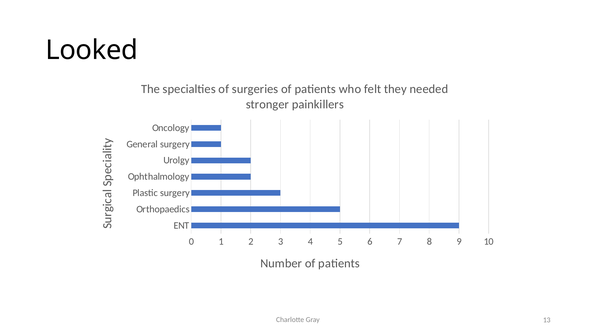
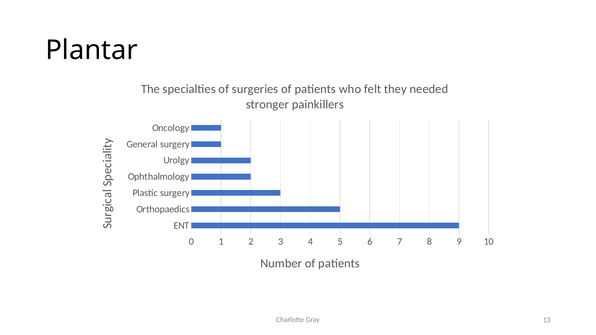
Looked: Looked -> Plantar
